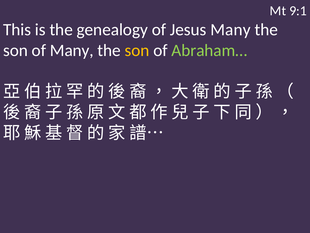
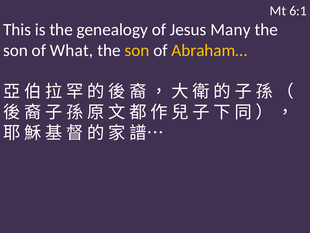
9:1: 9:1 -> 6:1
of Many: Many -> What
Abraham… colour: light green -> yellow
